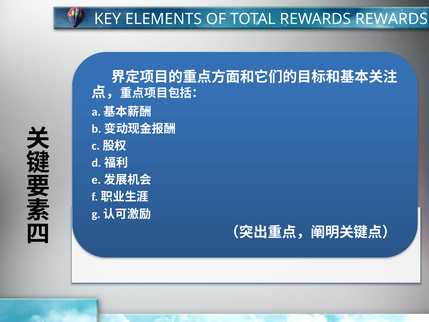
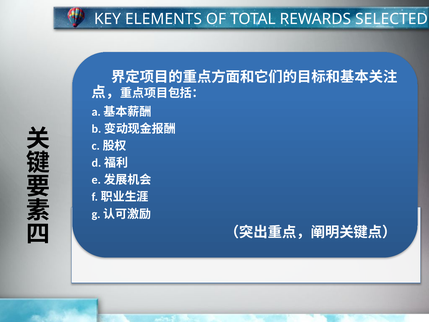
REWARDS REWARDS: REWARDS -> SELECTED
